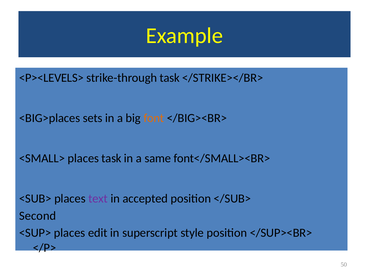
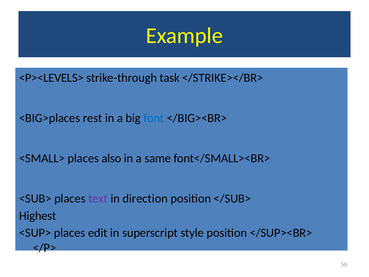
sets: sets -> rest
font colour: orange -> blue
places task: task -> also
accepted: accepted -> direction
Second: Second -> Highest
